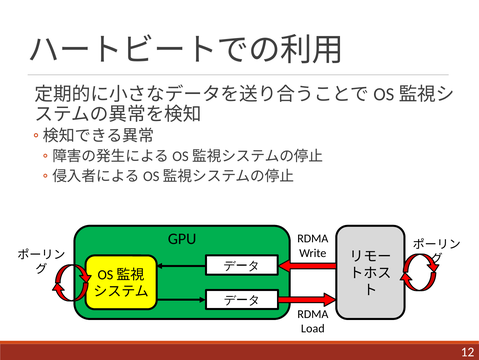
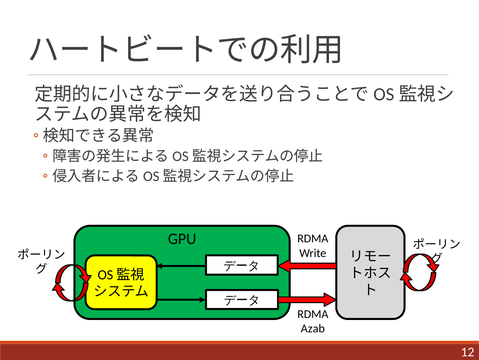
Load: Load -> Azab
